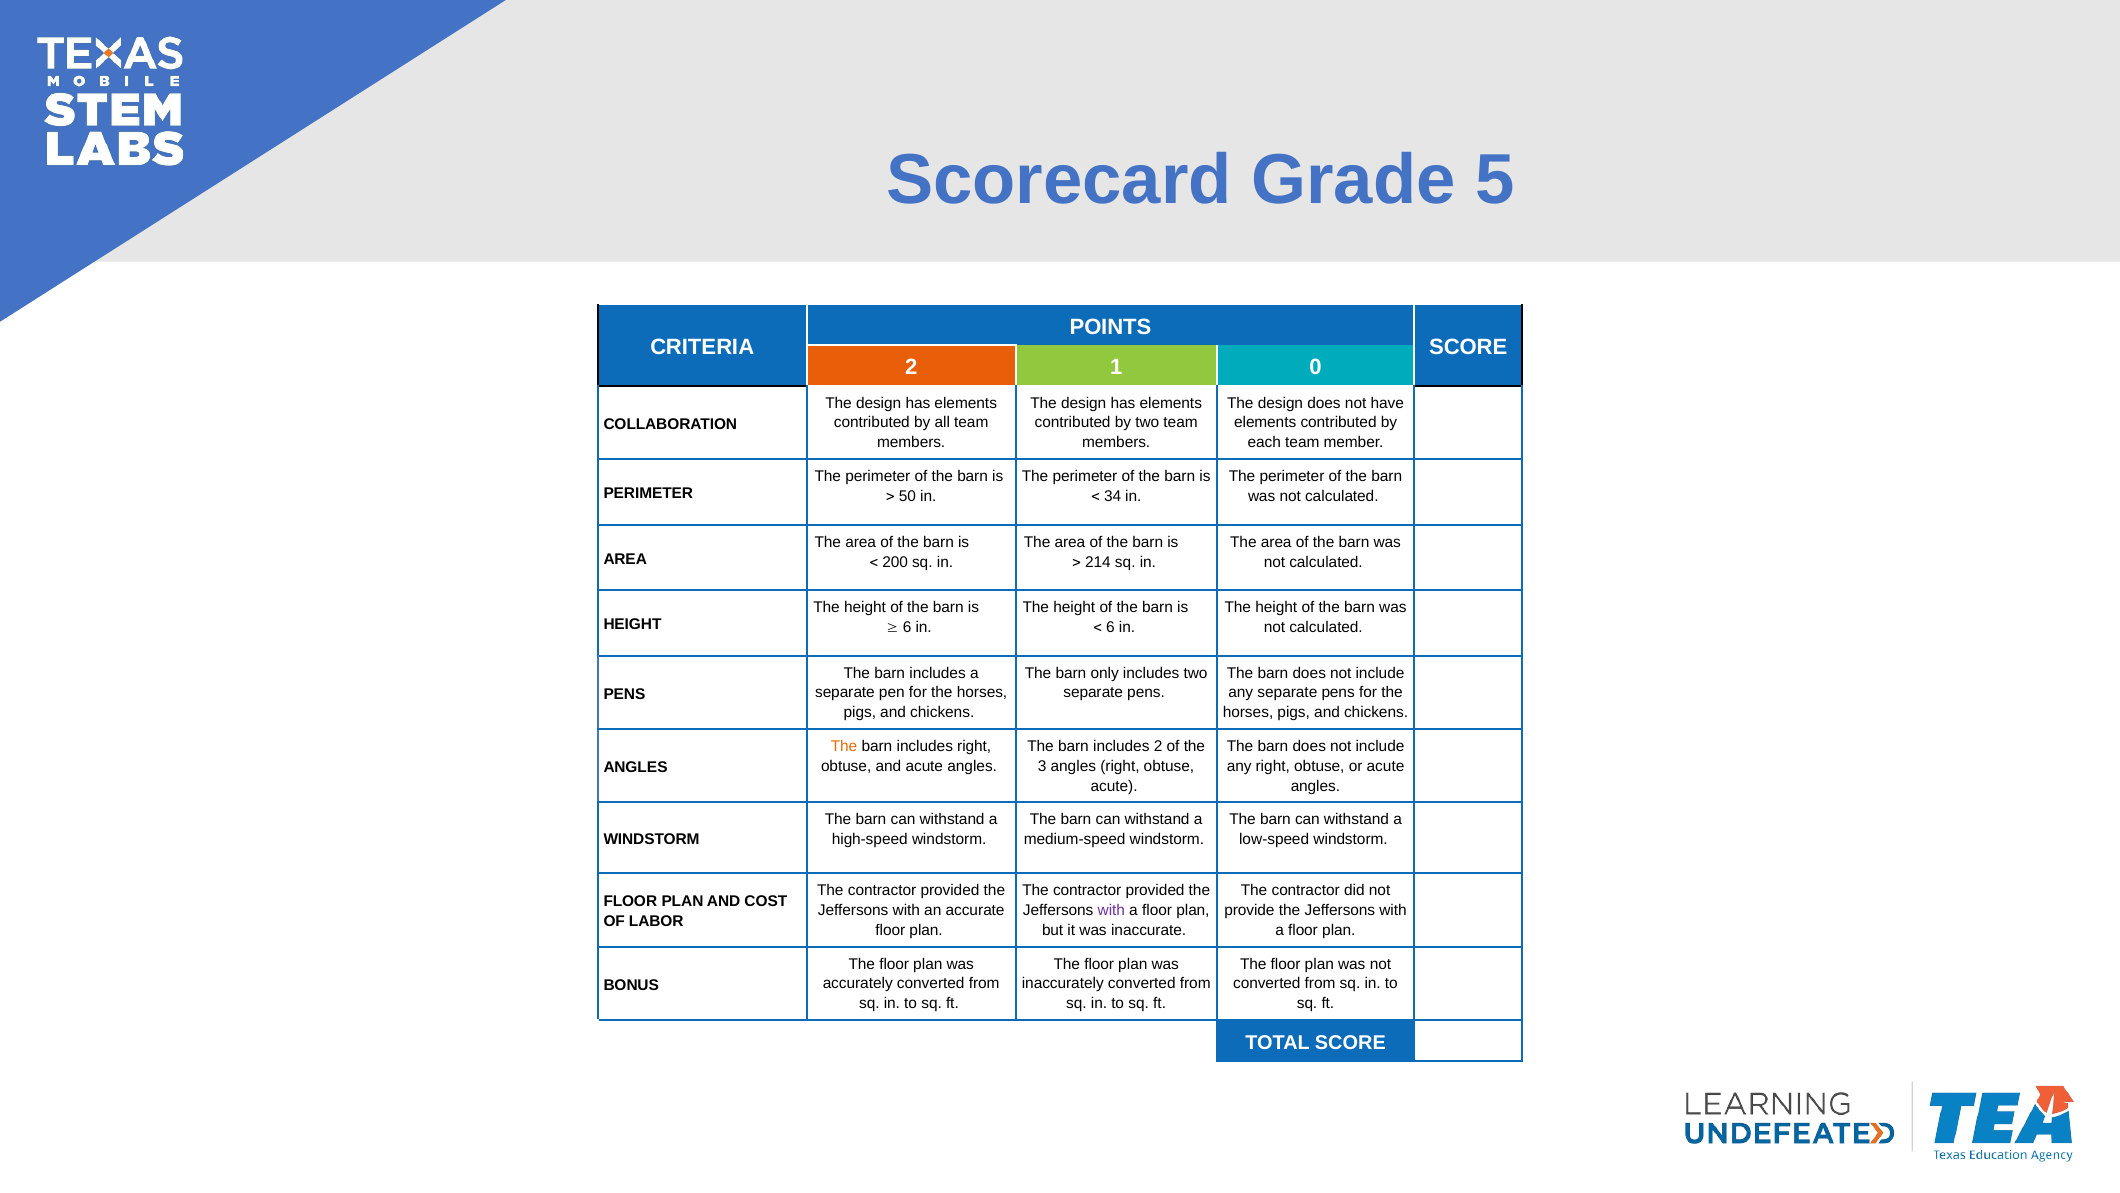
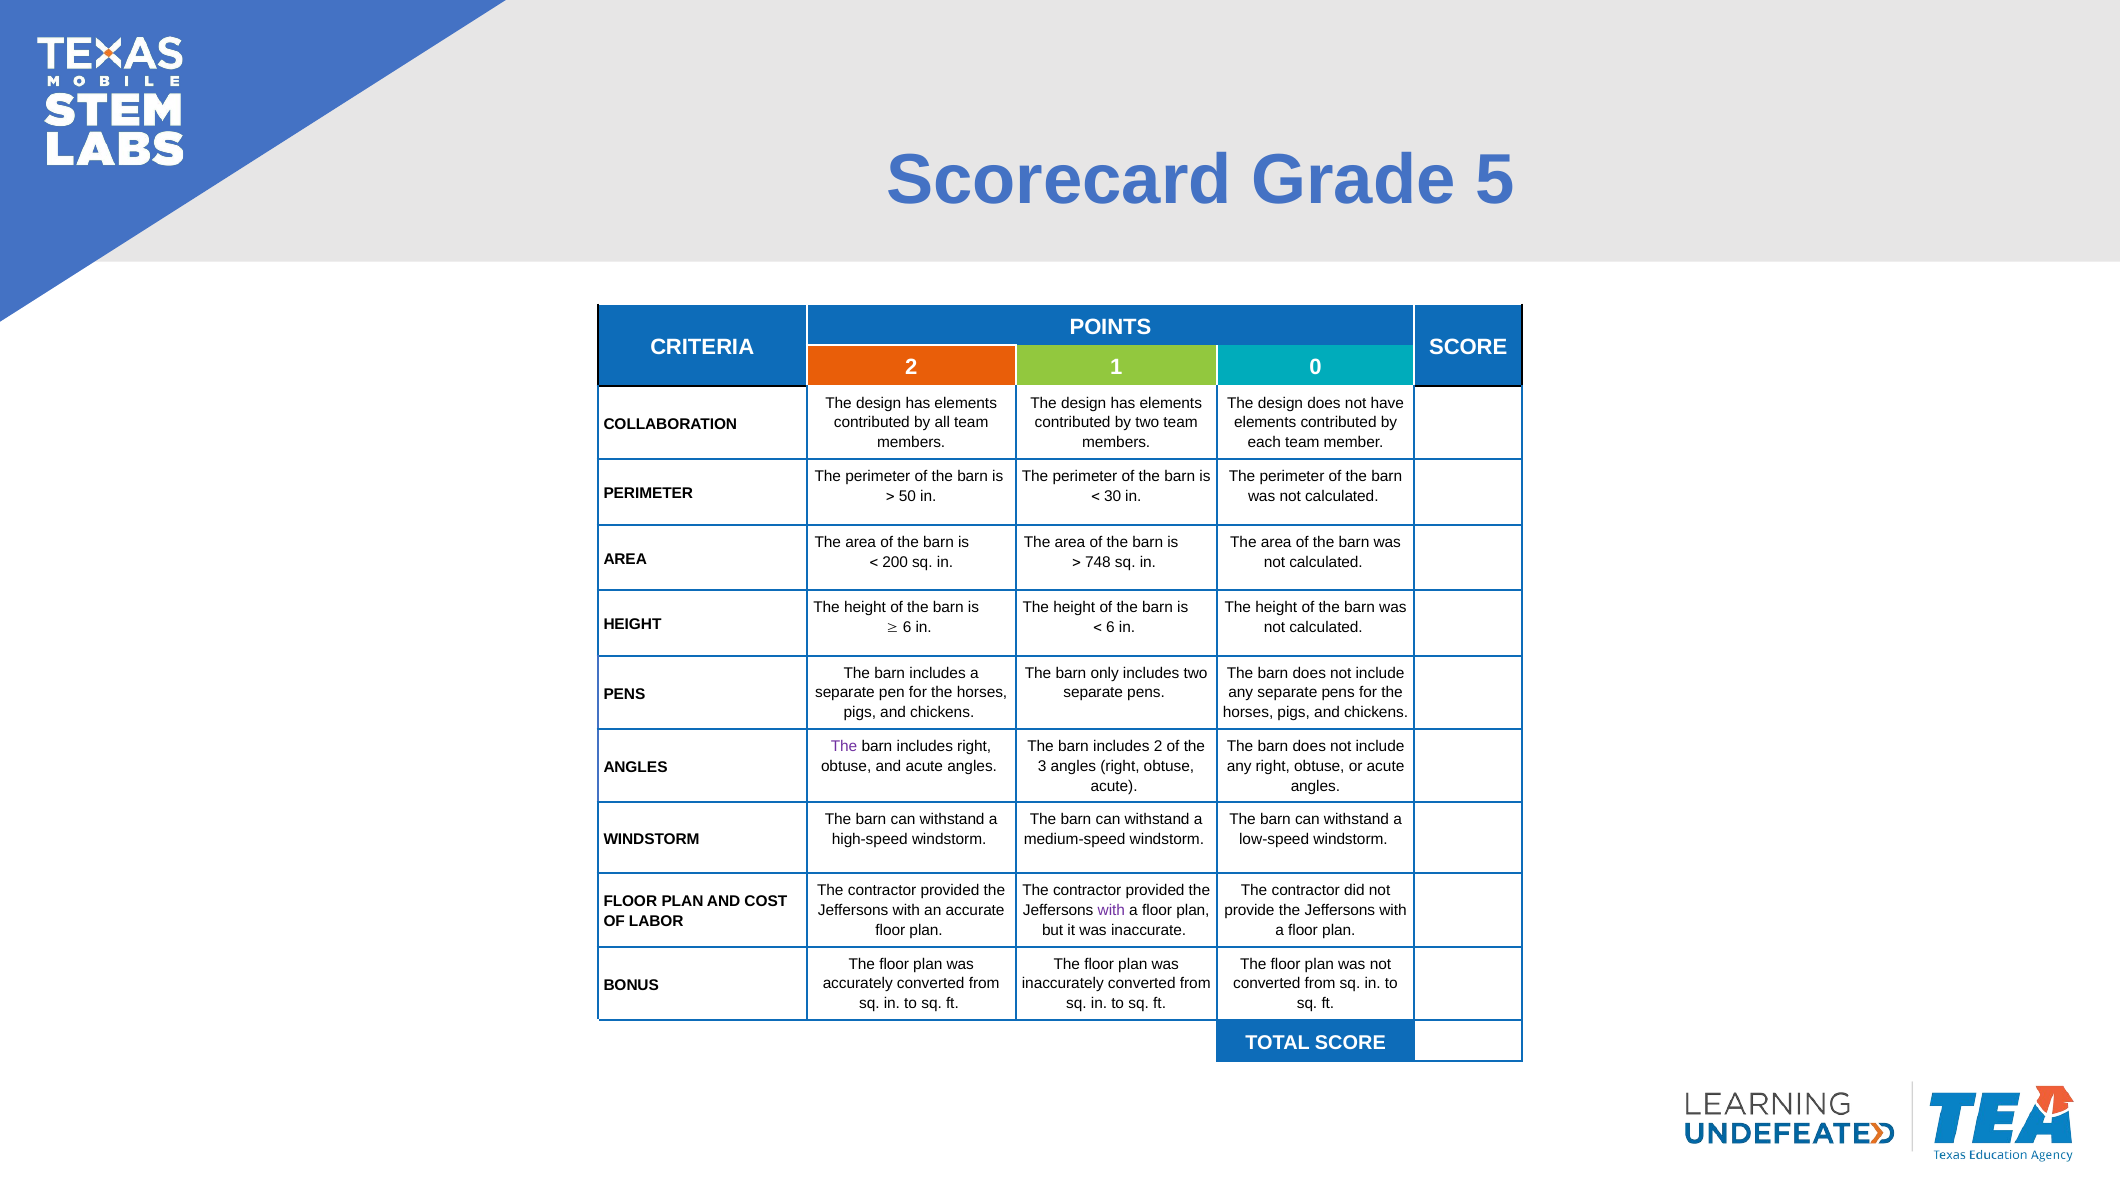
34: 34 -> 30
214: 214 -> 748
The at (844, 746) colour: orange -> purple
